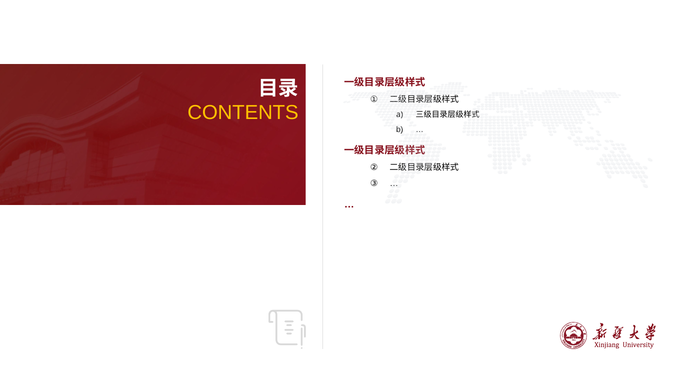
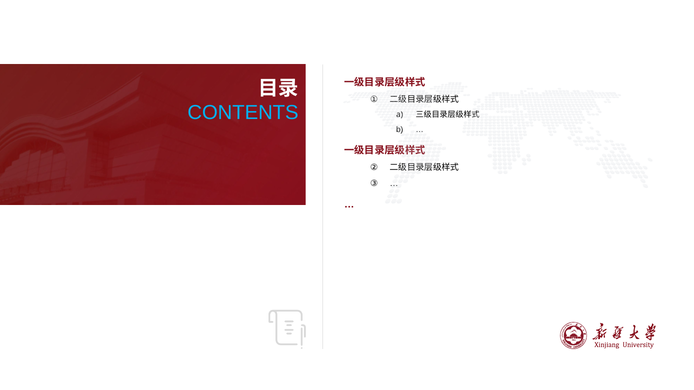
CONTENTS colour: yellow -> light blue
